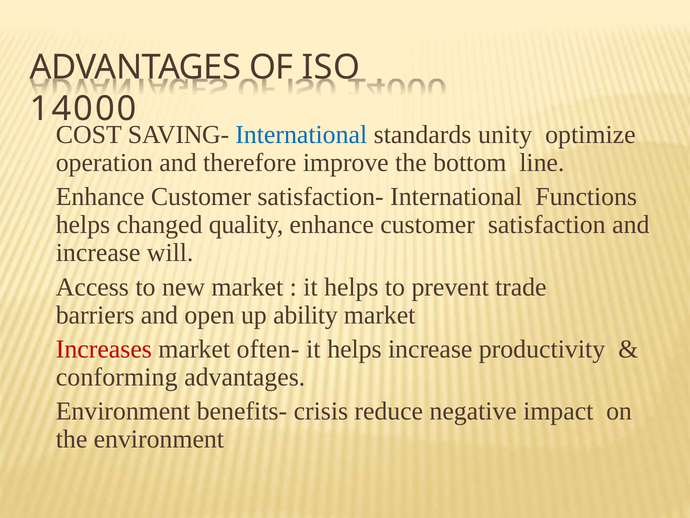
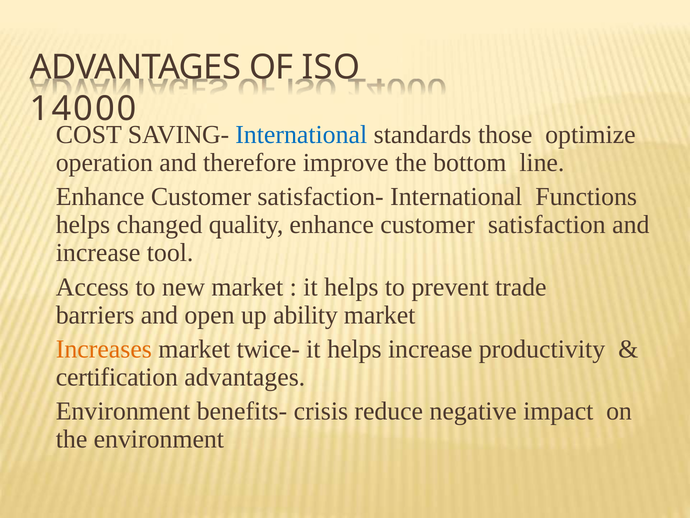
unity: unity -> those
will: will -> tool
Increases colour: red -> orange
often-: often- -> twice-
conforming: conforming -> certification
